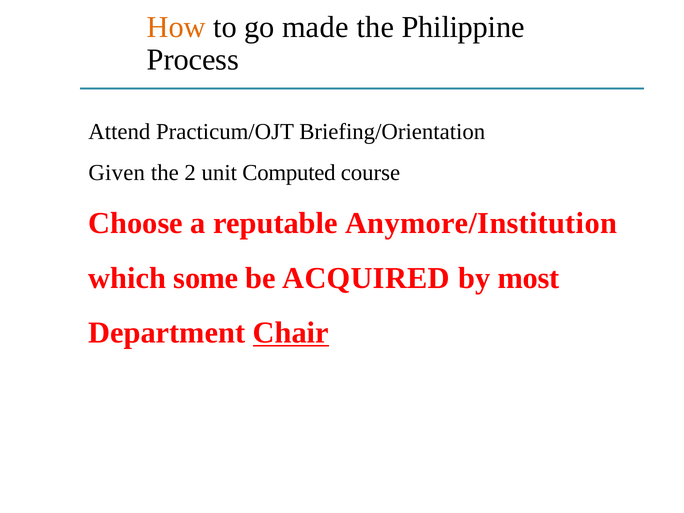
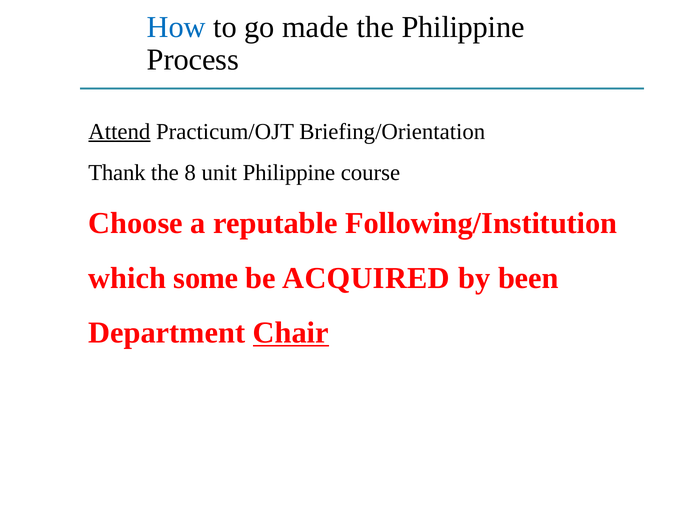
How colour: orange -> blue
Attend underline: none -> present
Given: Given -> Thank
2: 2 -> 8
unit Computed: Computed -> Philippine
Anymore/Institution: Anymore/Institution -> Following/Institution
most: most -> been
